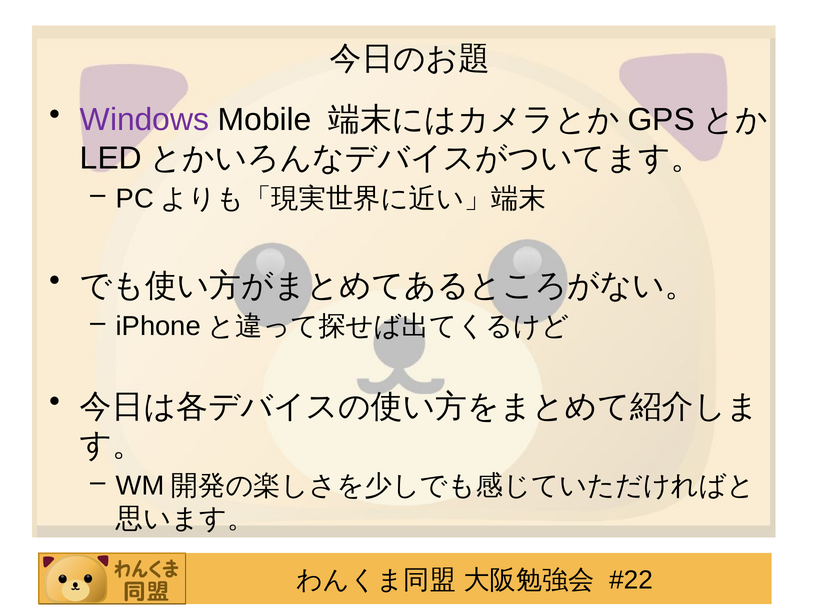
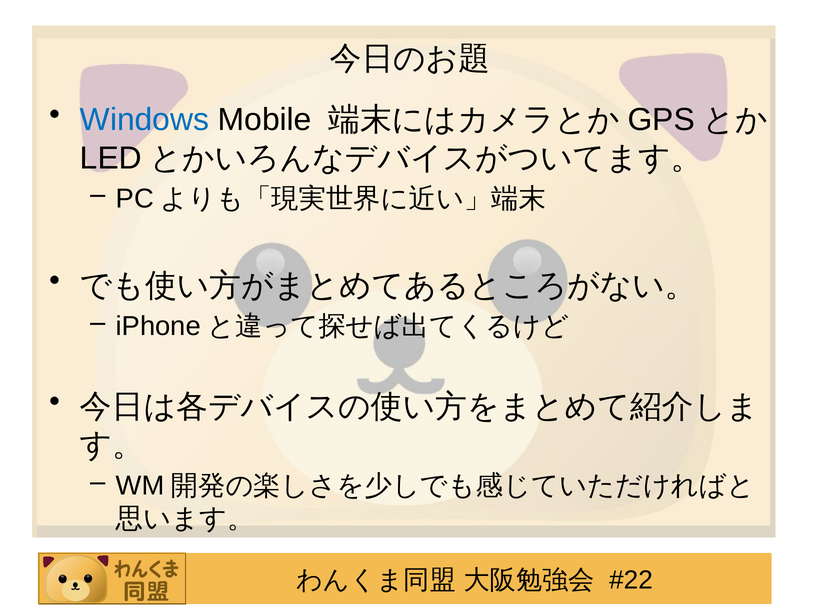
Windows colour: purple -> blue
